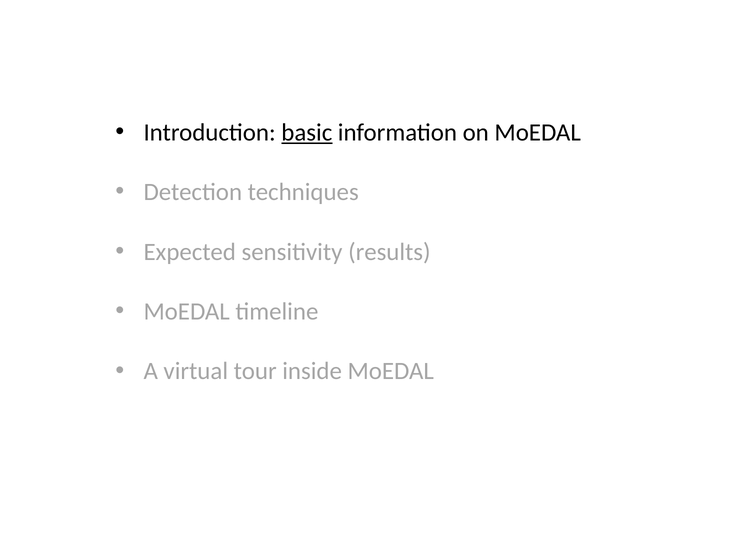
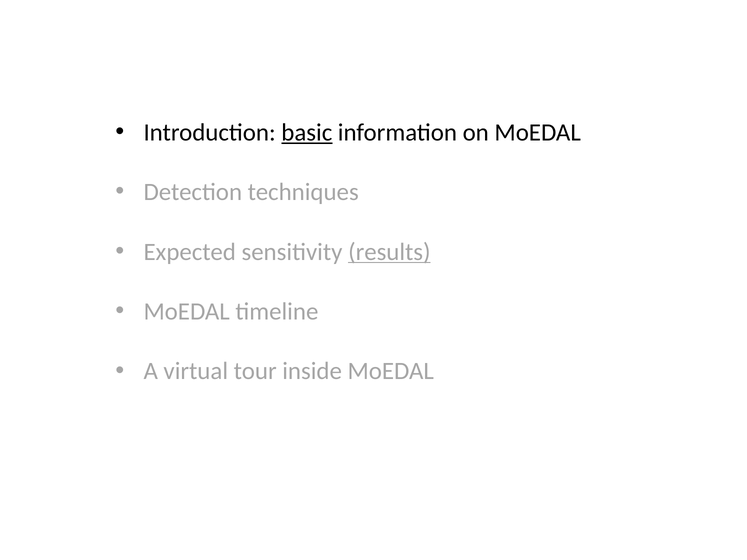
results underline: none -> present
